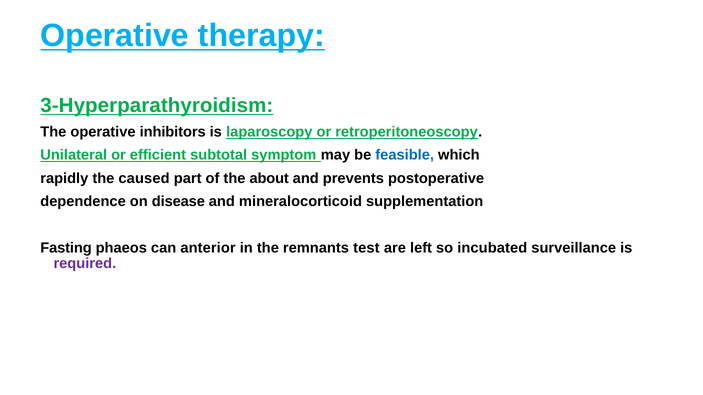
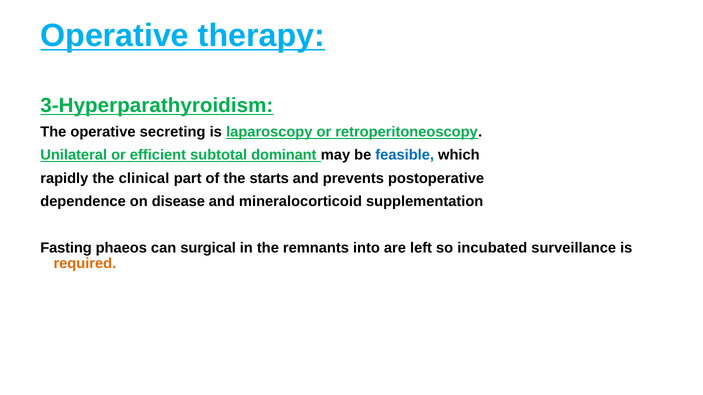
inhibitors: inhibitors -> secreting
symptom: symptom -> dominant
caused: caused -> clinical
about: about -> starts
anterior: anterior -> surgical
test: test -> into
required colour: purple -> orange
